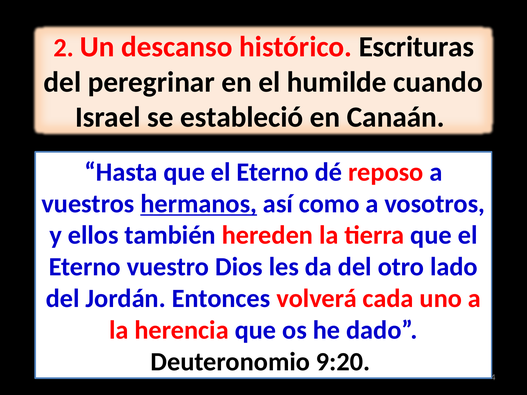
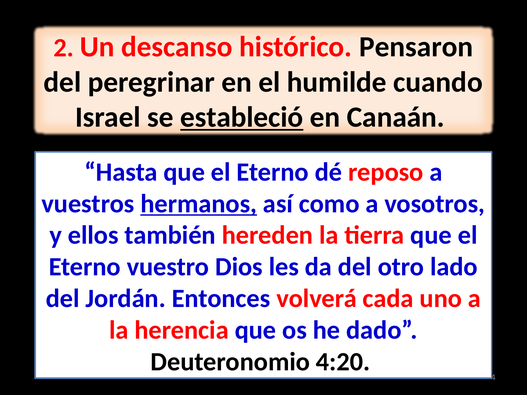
Escrituras: Escrituras -> Pensaron
estableció underline: none -> present
9:20: 9:20 -> 4:20
